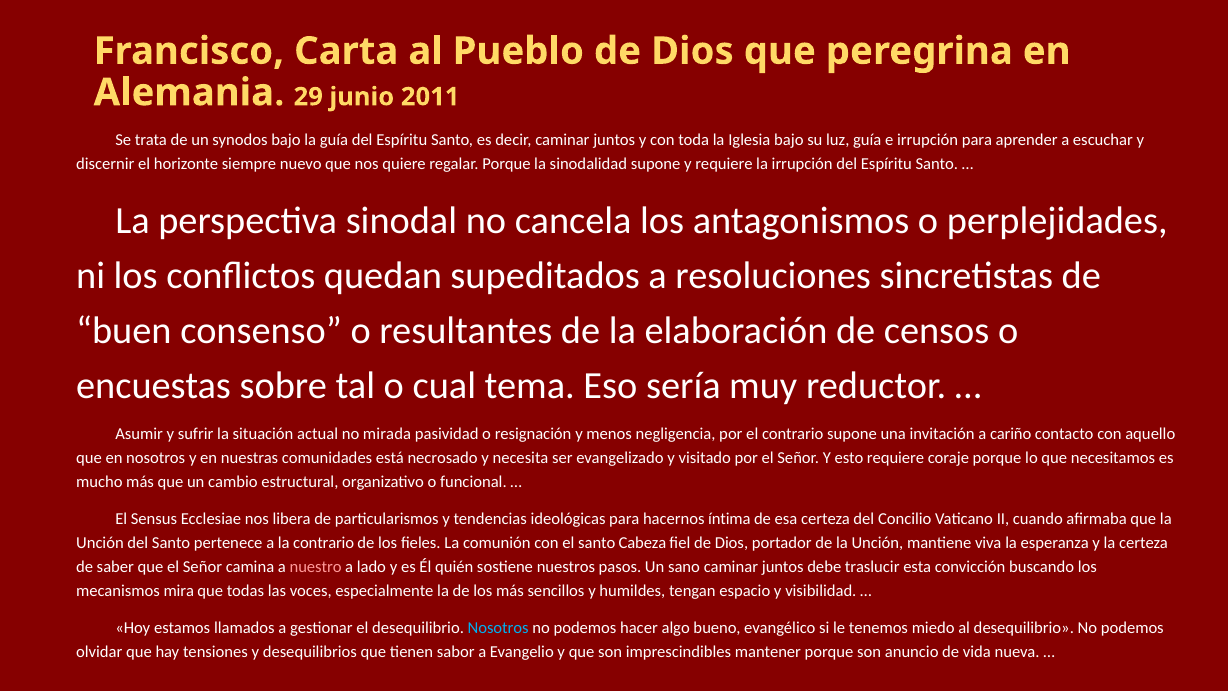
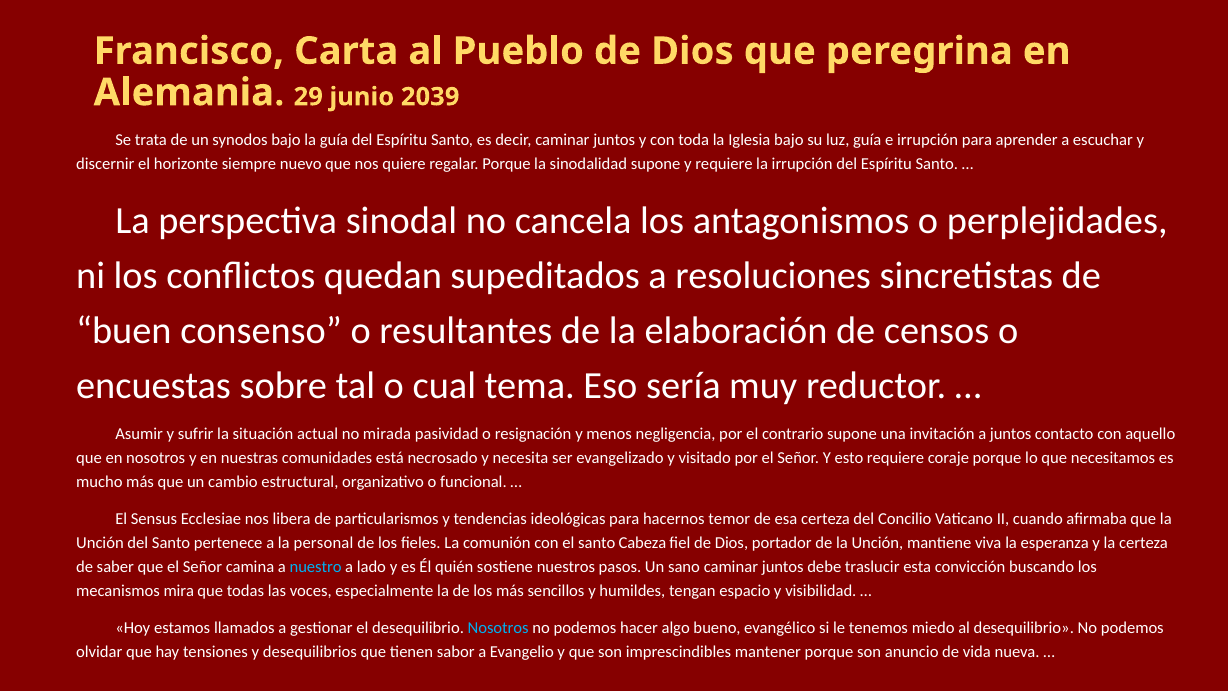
2011: 2011 -> 2039
a cariño: cariño -> juntos
íntima: íntima -> temor
la contrario: contrario -> personal
nuestro colour: pink -> light blue
